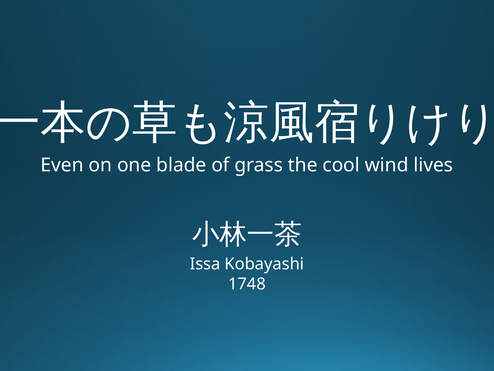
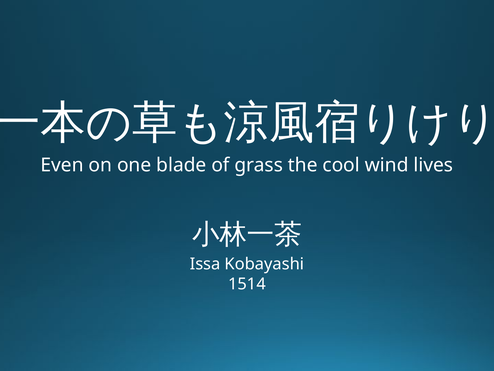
1748: 1748 -> 1514
